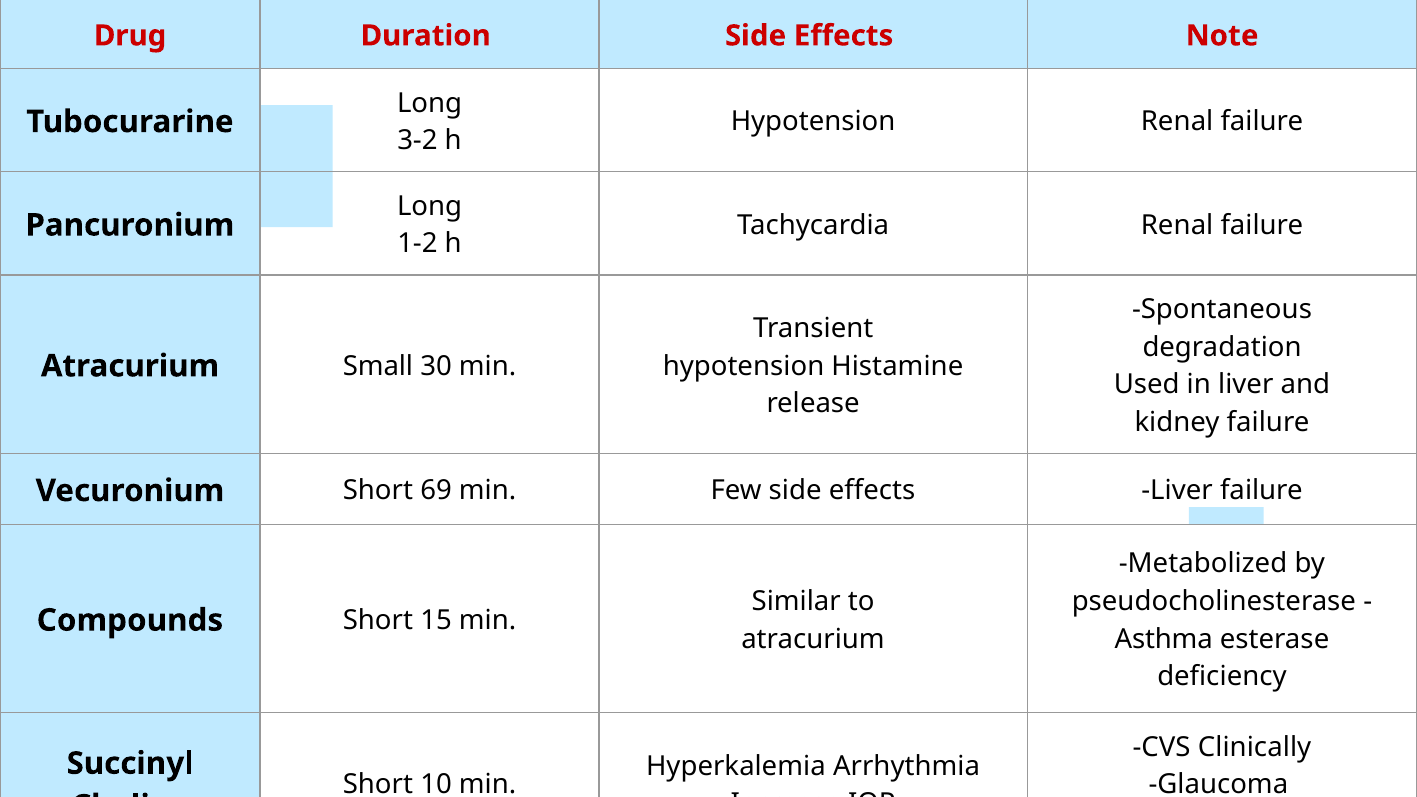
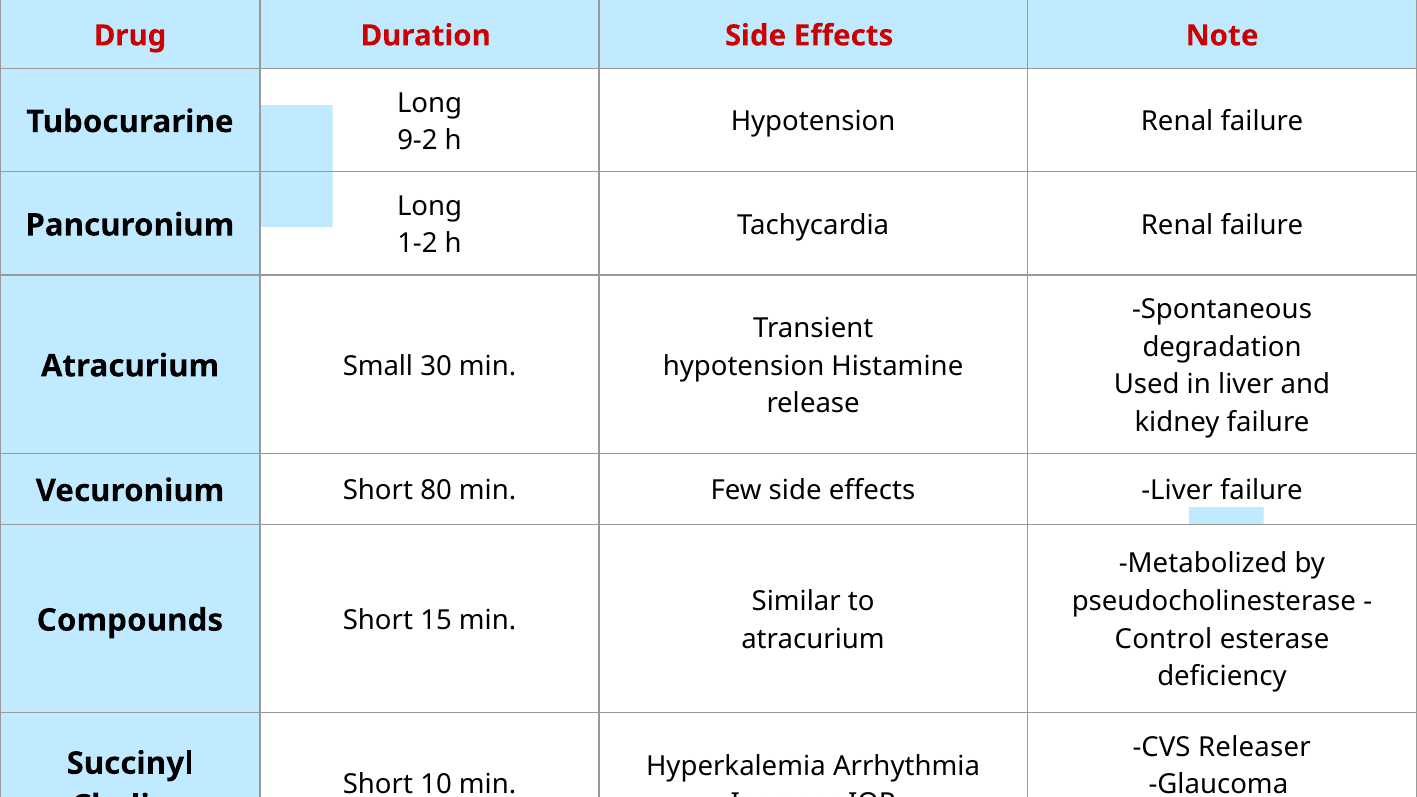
3-2: 3-2 -> 9-2
69: 69 -> 80
Asthma: Asthma -> Control
Clinically: Clinically -> Releaser
